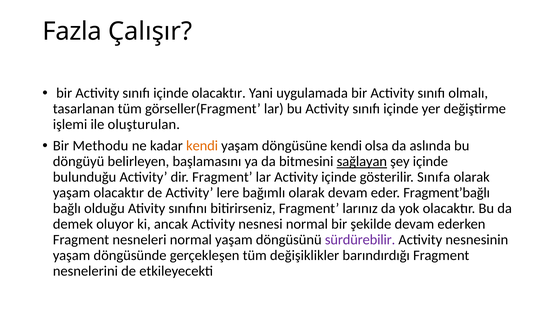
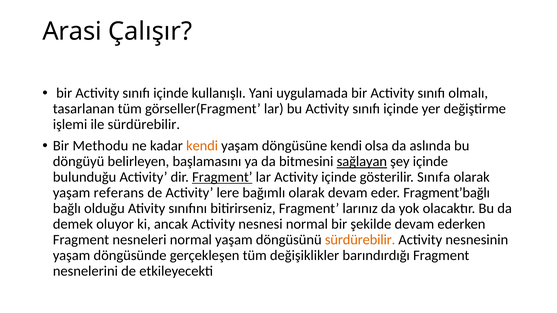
Fazla: Fazla -> Arasi
içinde olacaktır: olacaktır -> kullanışlı
ile oluşturulan: oluşturulan -> sürdürebilir
Fragment at (222, 177) underline: none -> present
yaşam olacaktır: olacaktır -> referans
sürdürebilir at (360, 240) colour: purple -> orange
